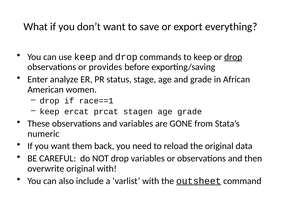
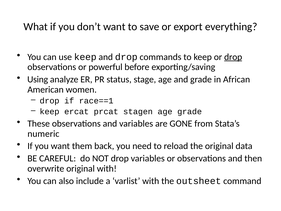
provides: provides -> powerful
Enter: Enter -> Using
outsheet underline: present -> none
